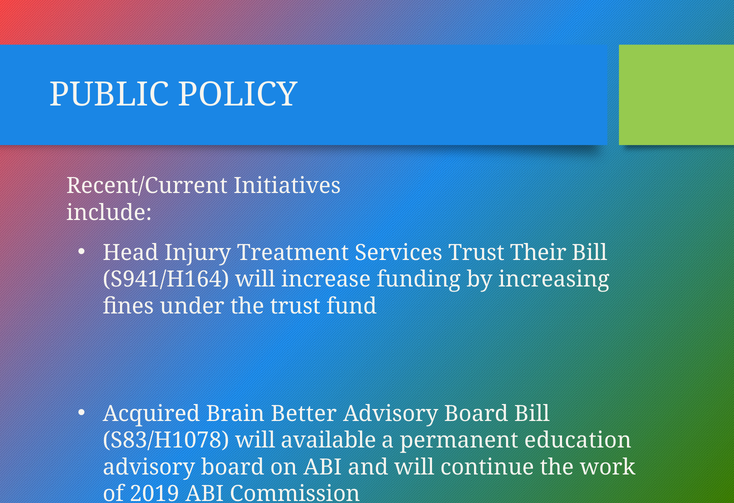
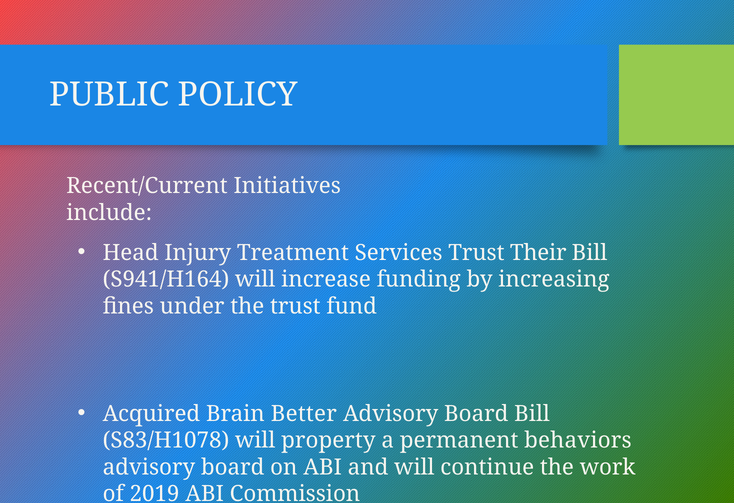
available: available -> property
education: education -> behaviors
